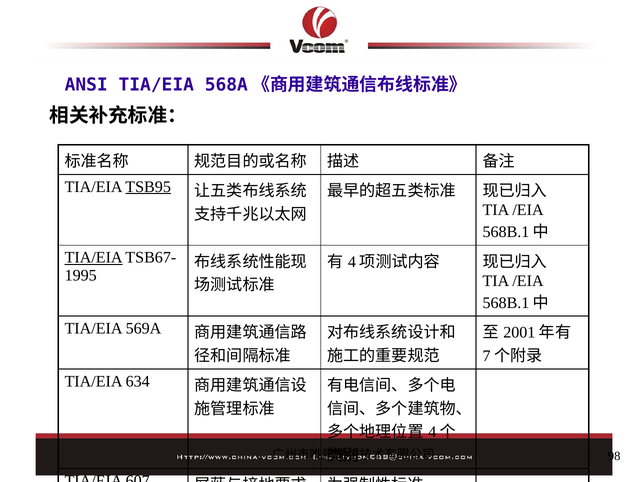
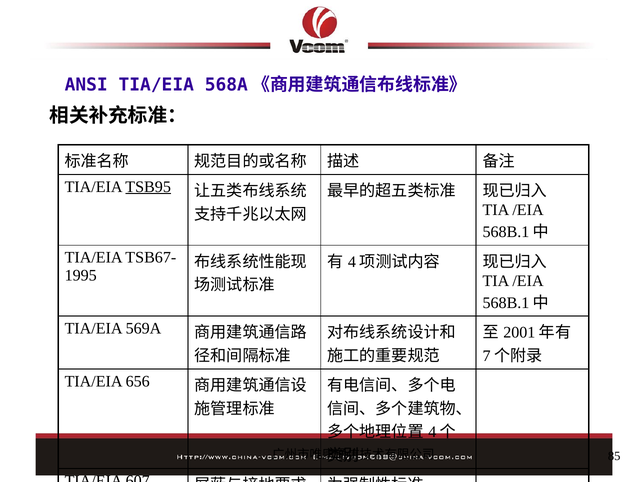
TIA/EIA at (94, 258) underline: present -> none
634: 634 -> 656
98: 98 -> 85
